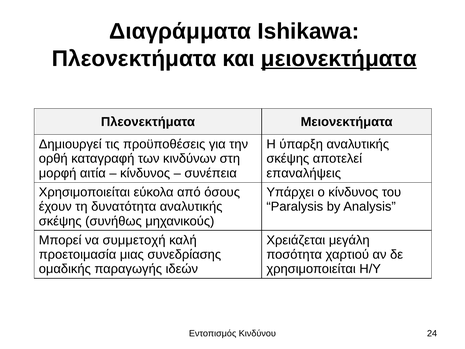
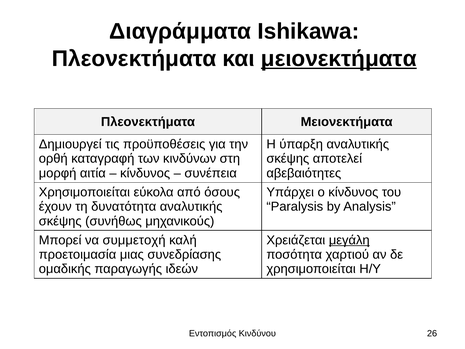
επαναλήψεις: επαναλήψεις -> αβεβαιότητες
μεγάλη underline: none -> present
24: 24 -> 26
